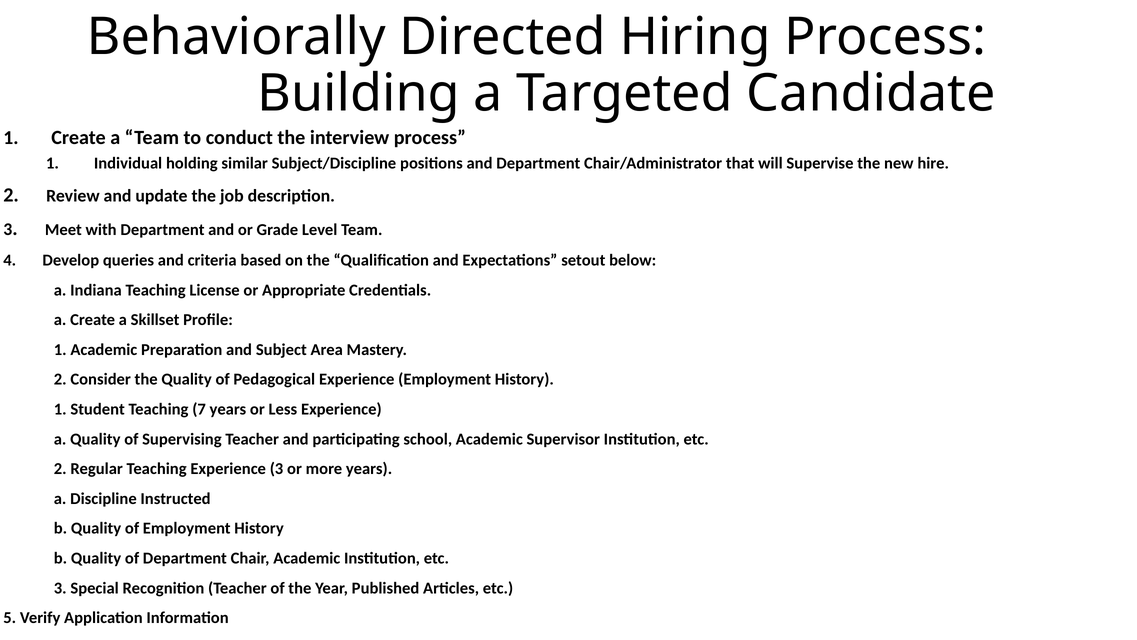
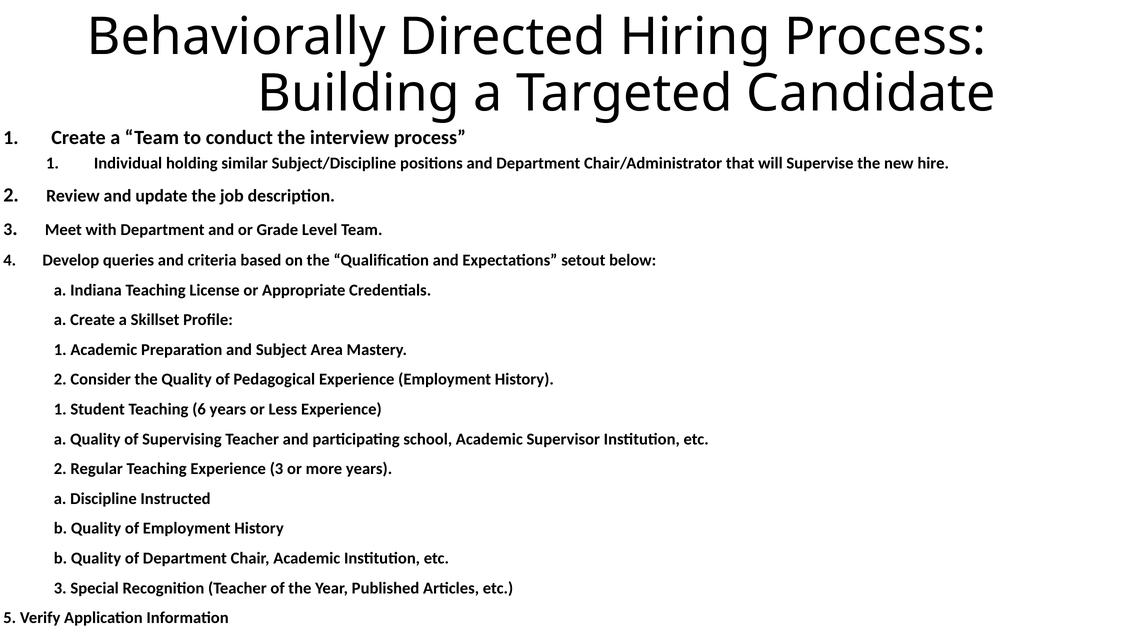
7: 7 -> 6
